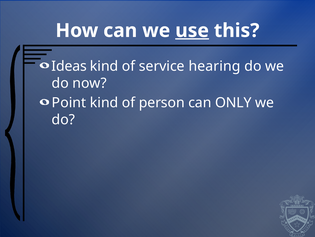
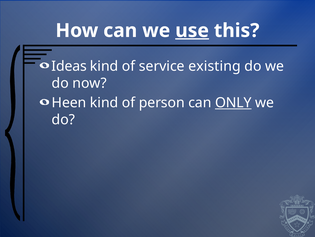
hearing: hearing -> existing
Point: Point -> Heen
ONLY underline: none -> present
